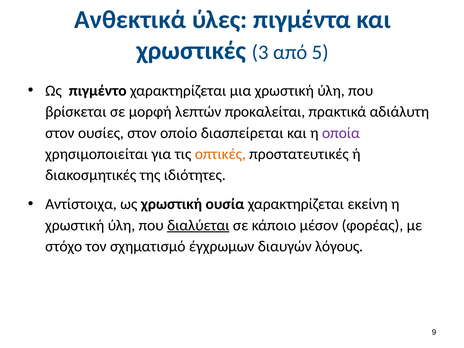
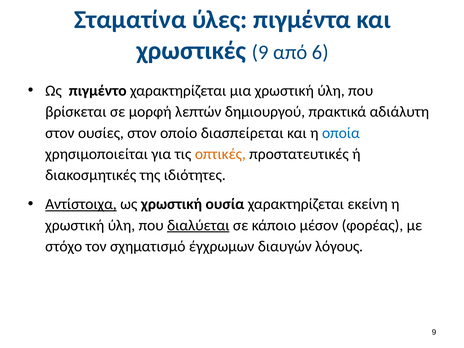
Ανθεκτικά: Ανθεκτικά -> Σταματίνα
χρωστικές 3: 3 -> 9
5: 5 -> 6
προκαλείται: προκαλείται -> δημιουργού
οποία colour: purple -> blue
Αντίστοιχα underline: none -> present
